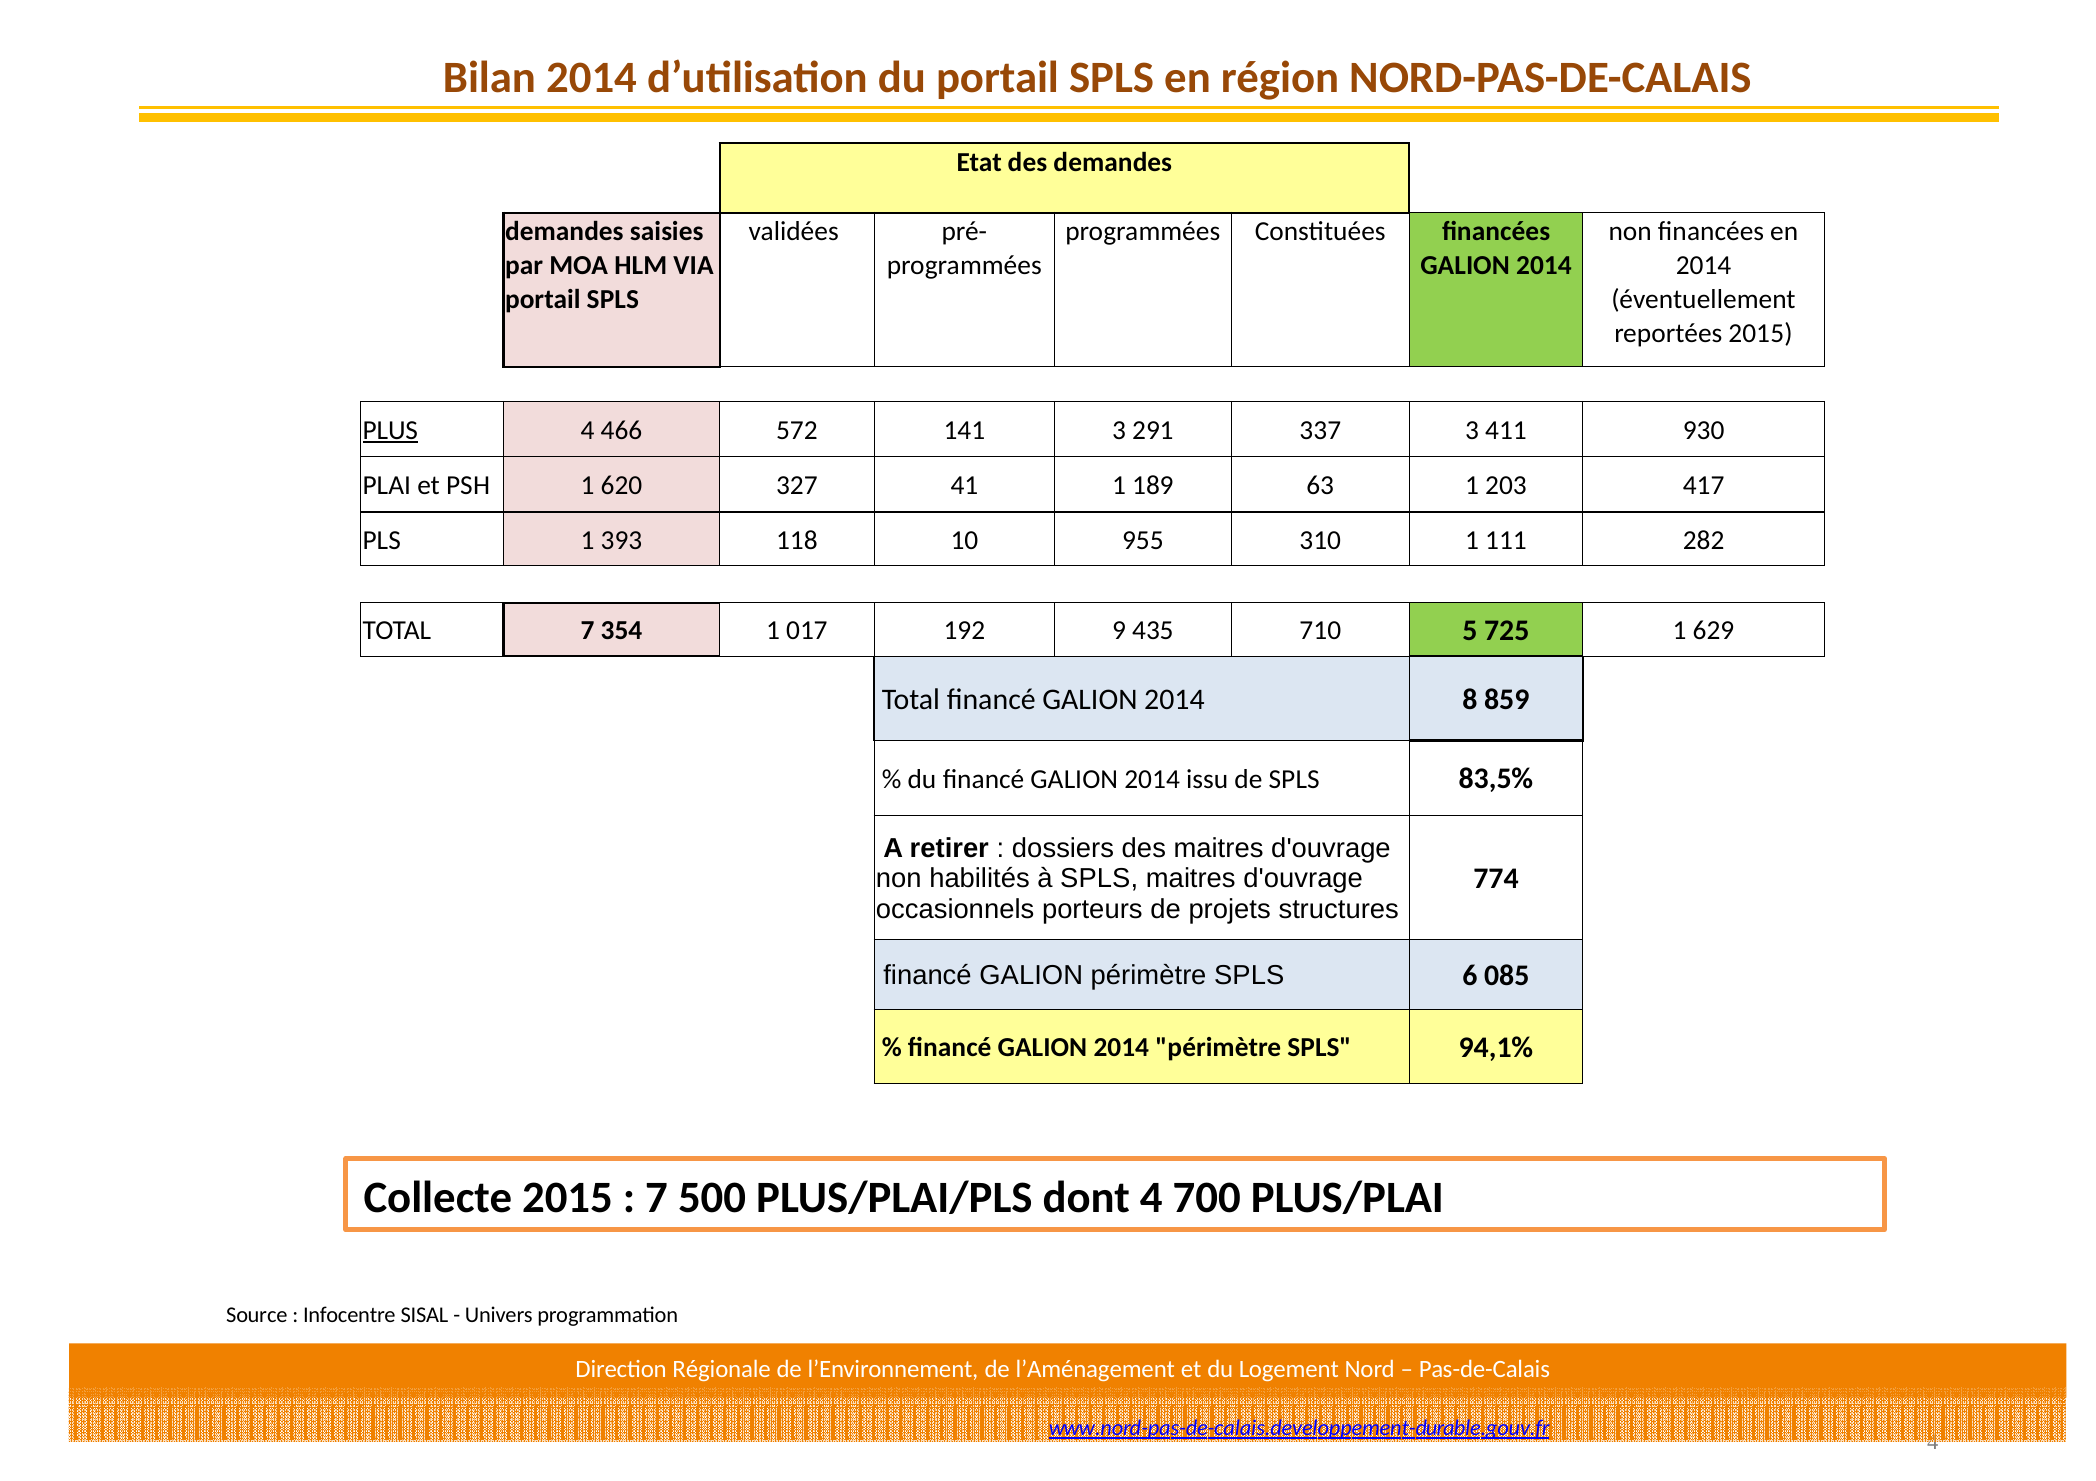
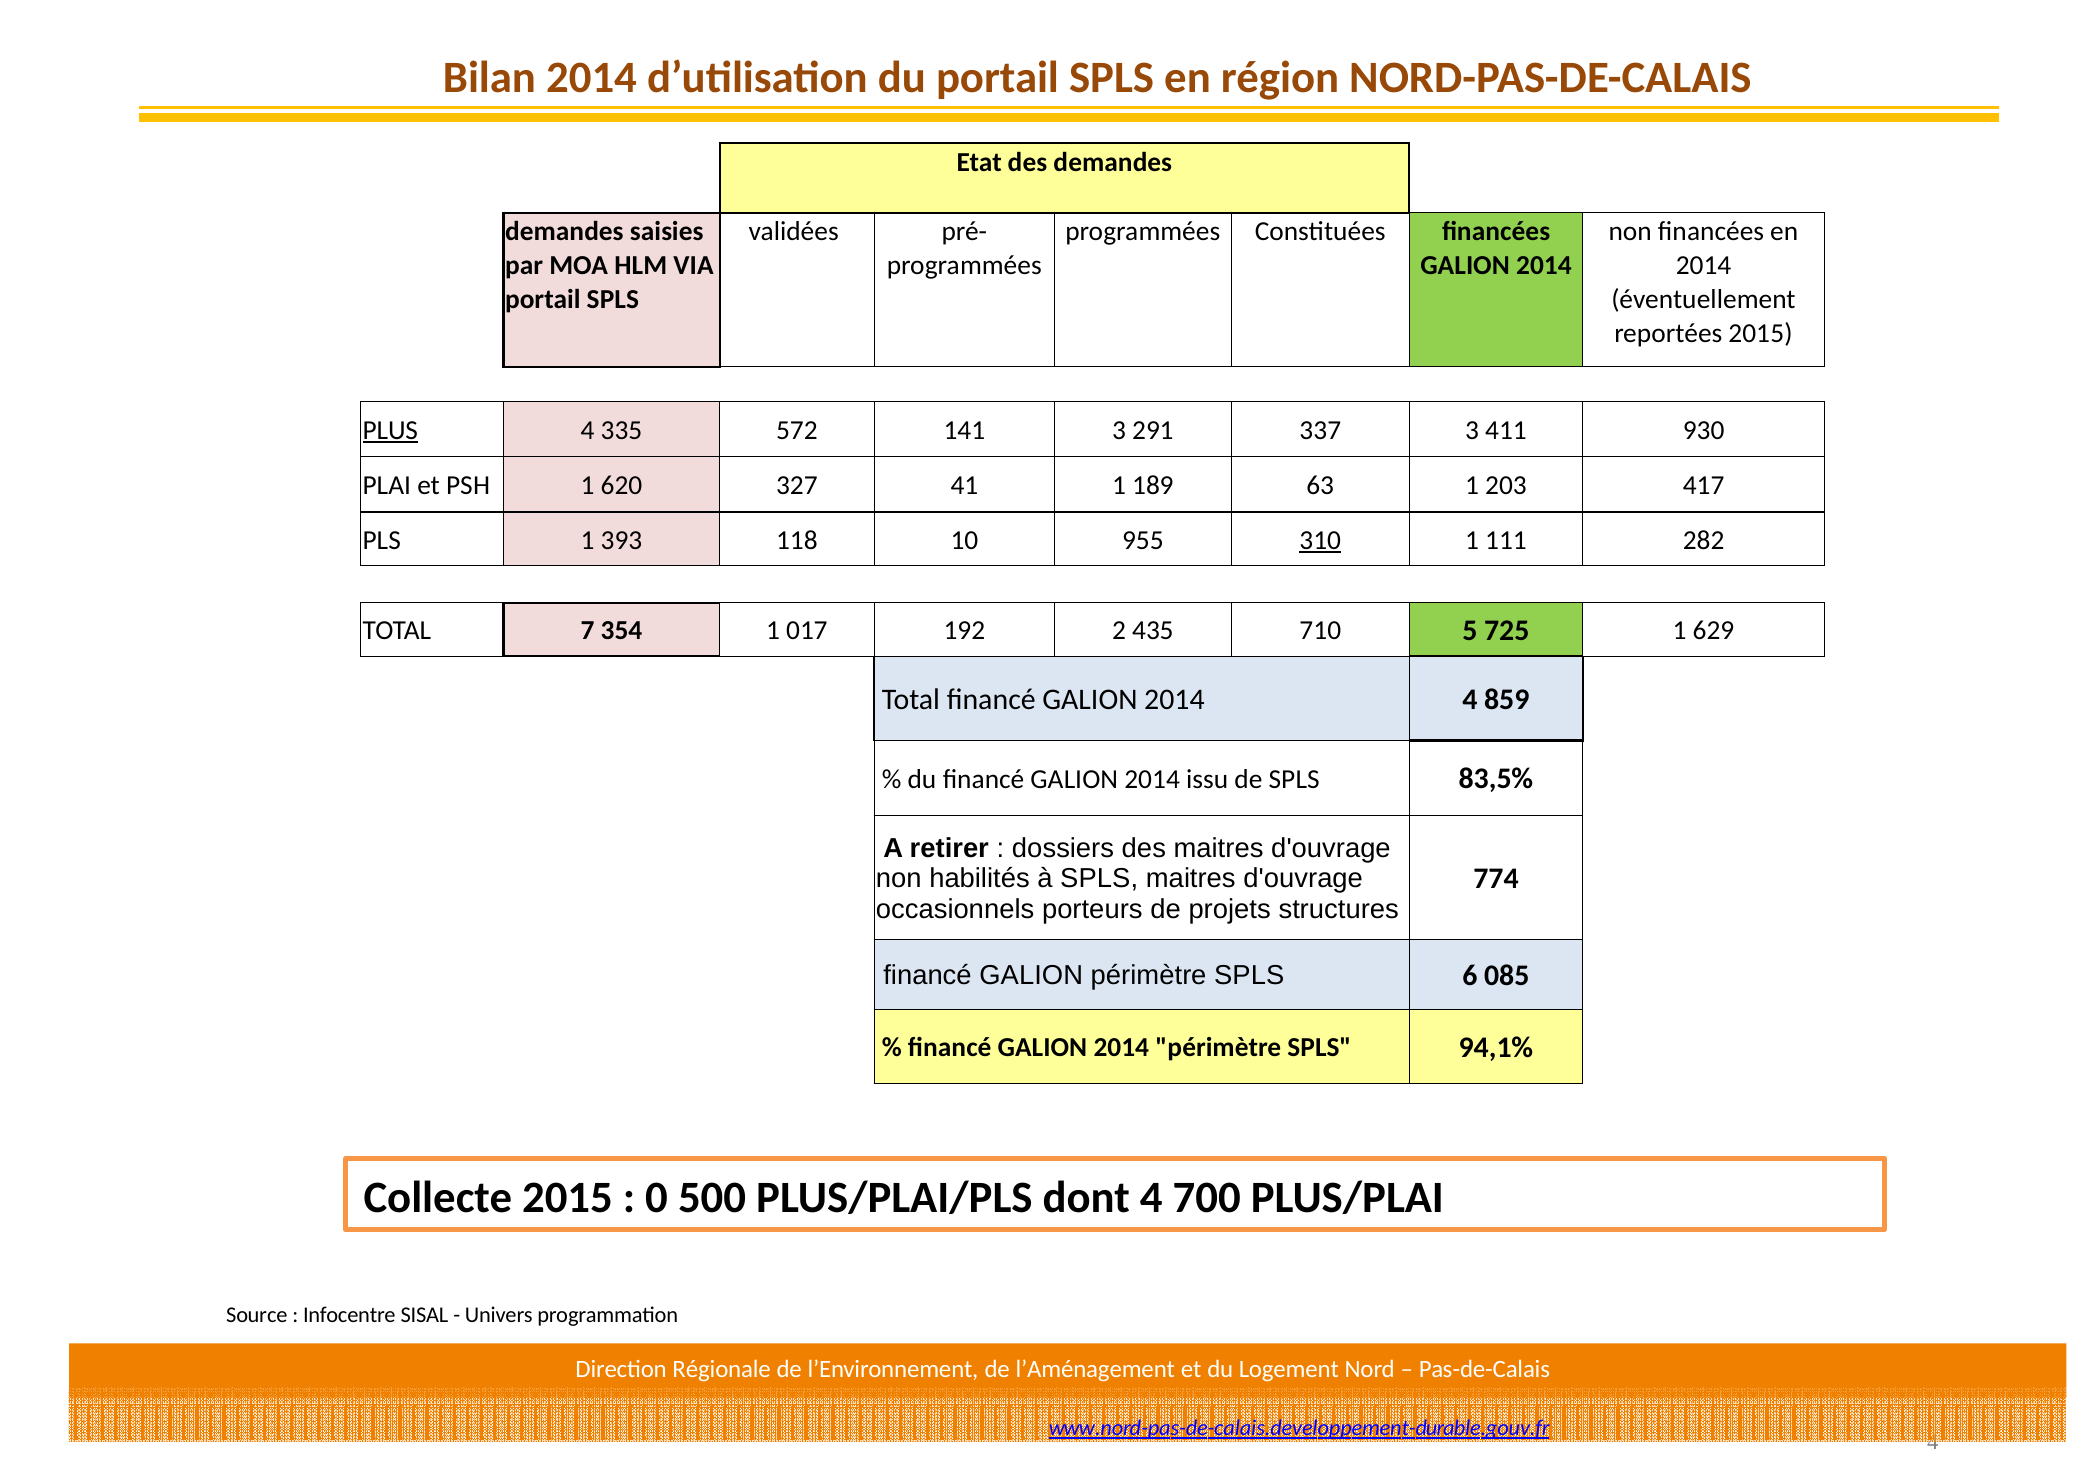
466: 466 -> 335
310 underline: none -> present
9: 9 -> 2
2014 8: 8 -> 4
7 at (657, 1198): 7 -> 0
